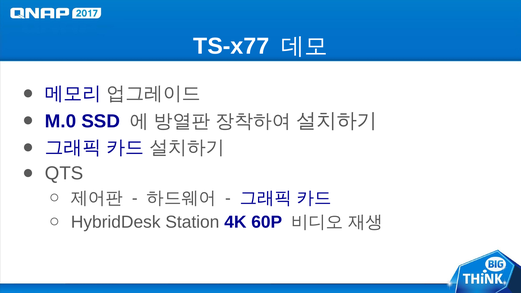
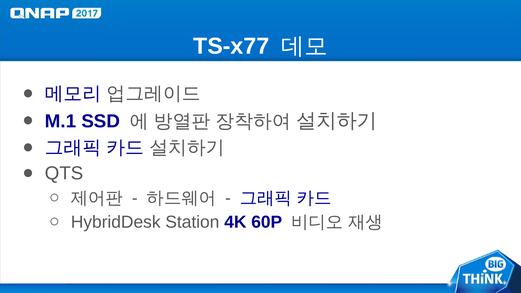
M.0: M.0 -> M.1
